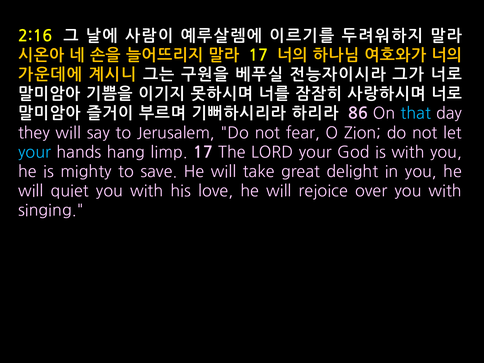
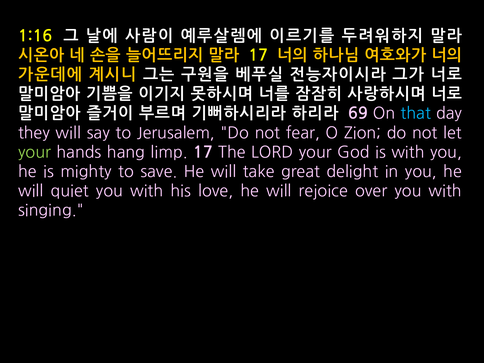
2:16: 2:16 -> 1:16
86: 86 -> 69
your at (35, 152) colour: light blue -> light green
